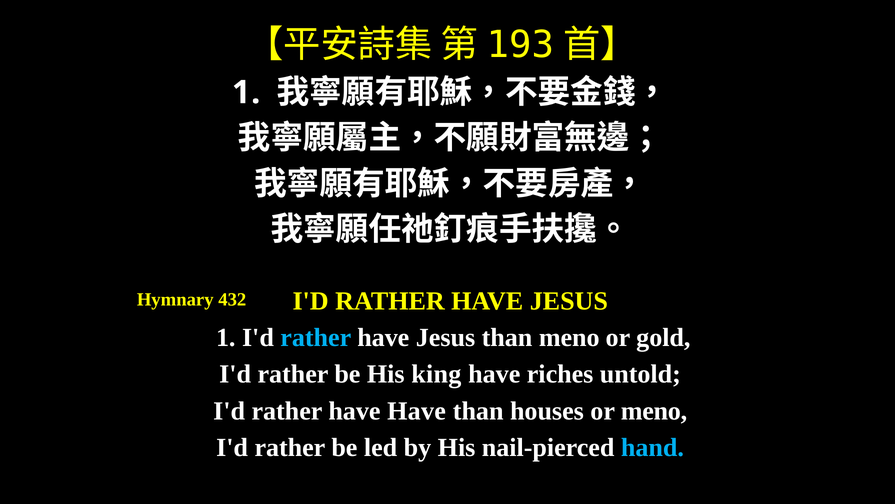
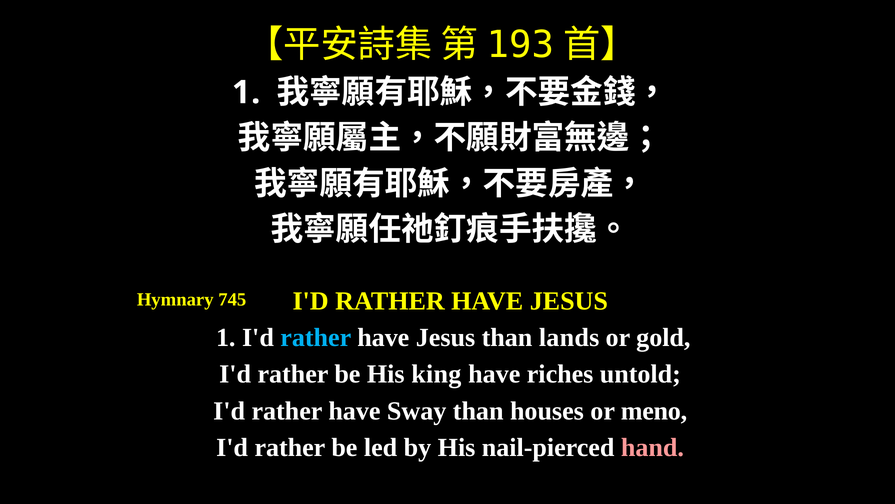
432: 432 -> 745
than meno: meno -> lands
have Have: Have -> Sway
hand colour: light blue -> pink
